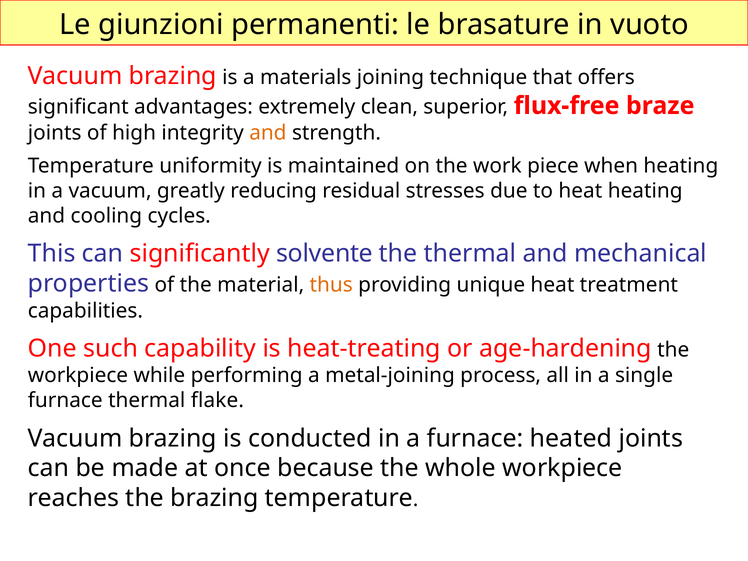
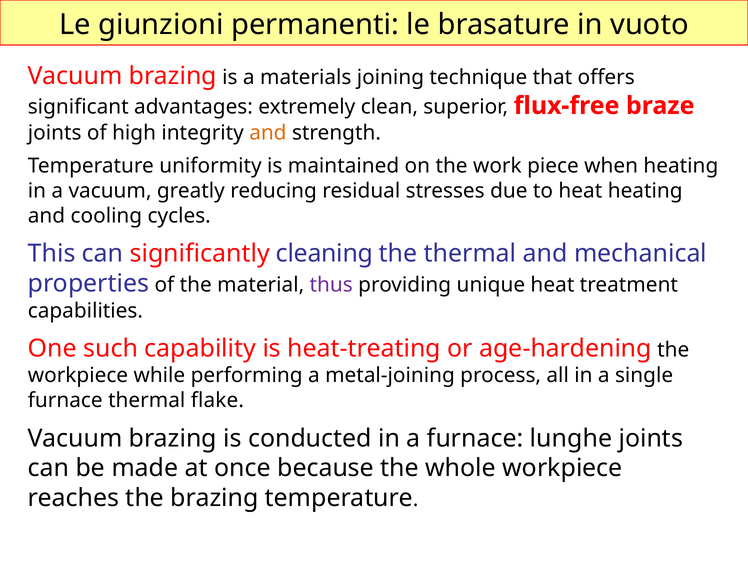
solvente: solvente -> cleaning
thus colour: orange -> purple
heated: heated -> lunghe
